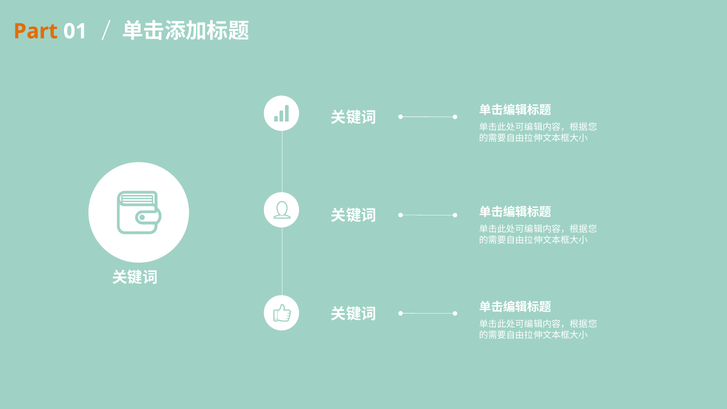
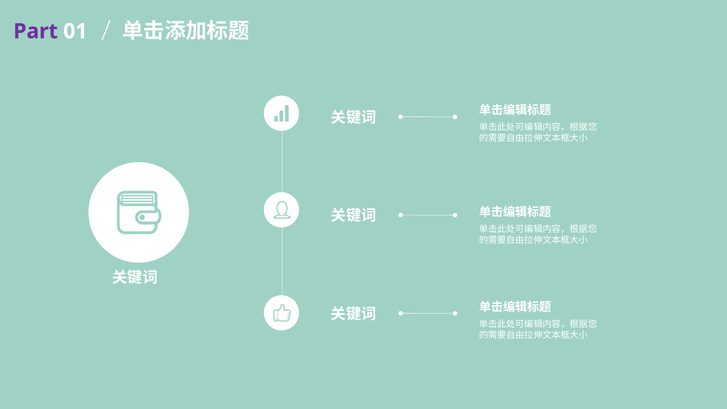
Part colour: orange -> purple
